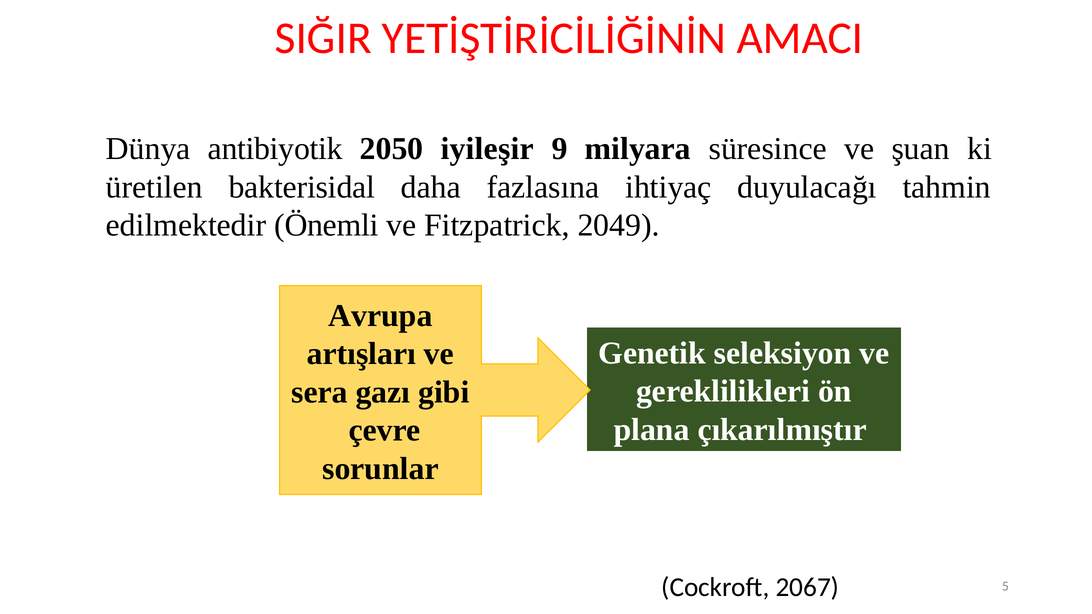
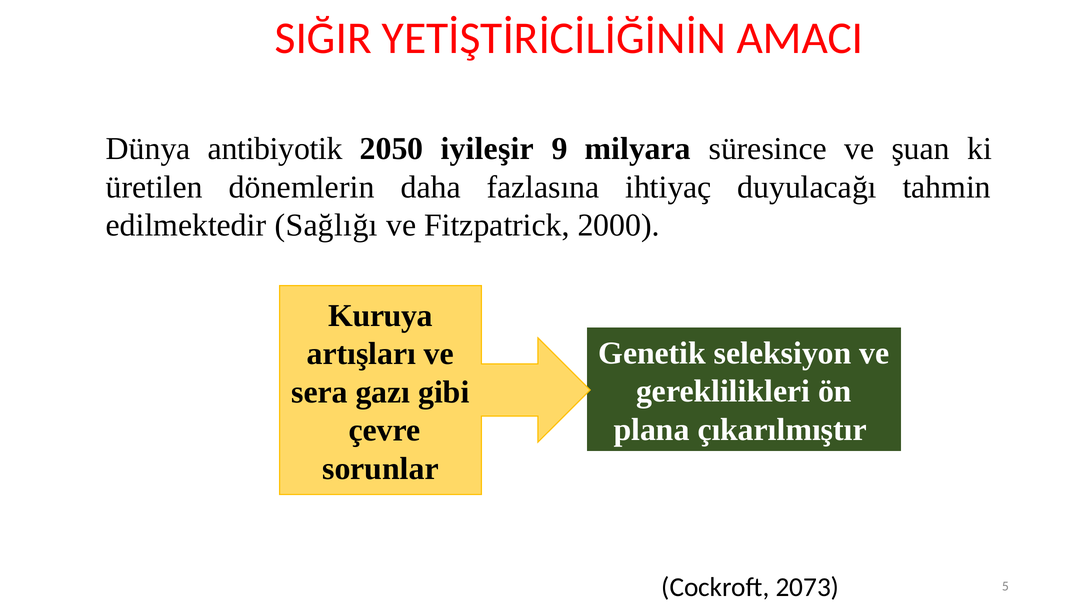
bakterisidal: bakterisidal -> dönemlerin
Önemli: Önemli -> Sağlığı
2049: 2049 -> 2000
Avrupa: Avrupa -> Kuruya
2067: 2067 -> 2073
